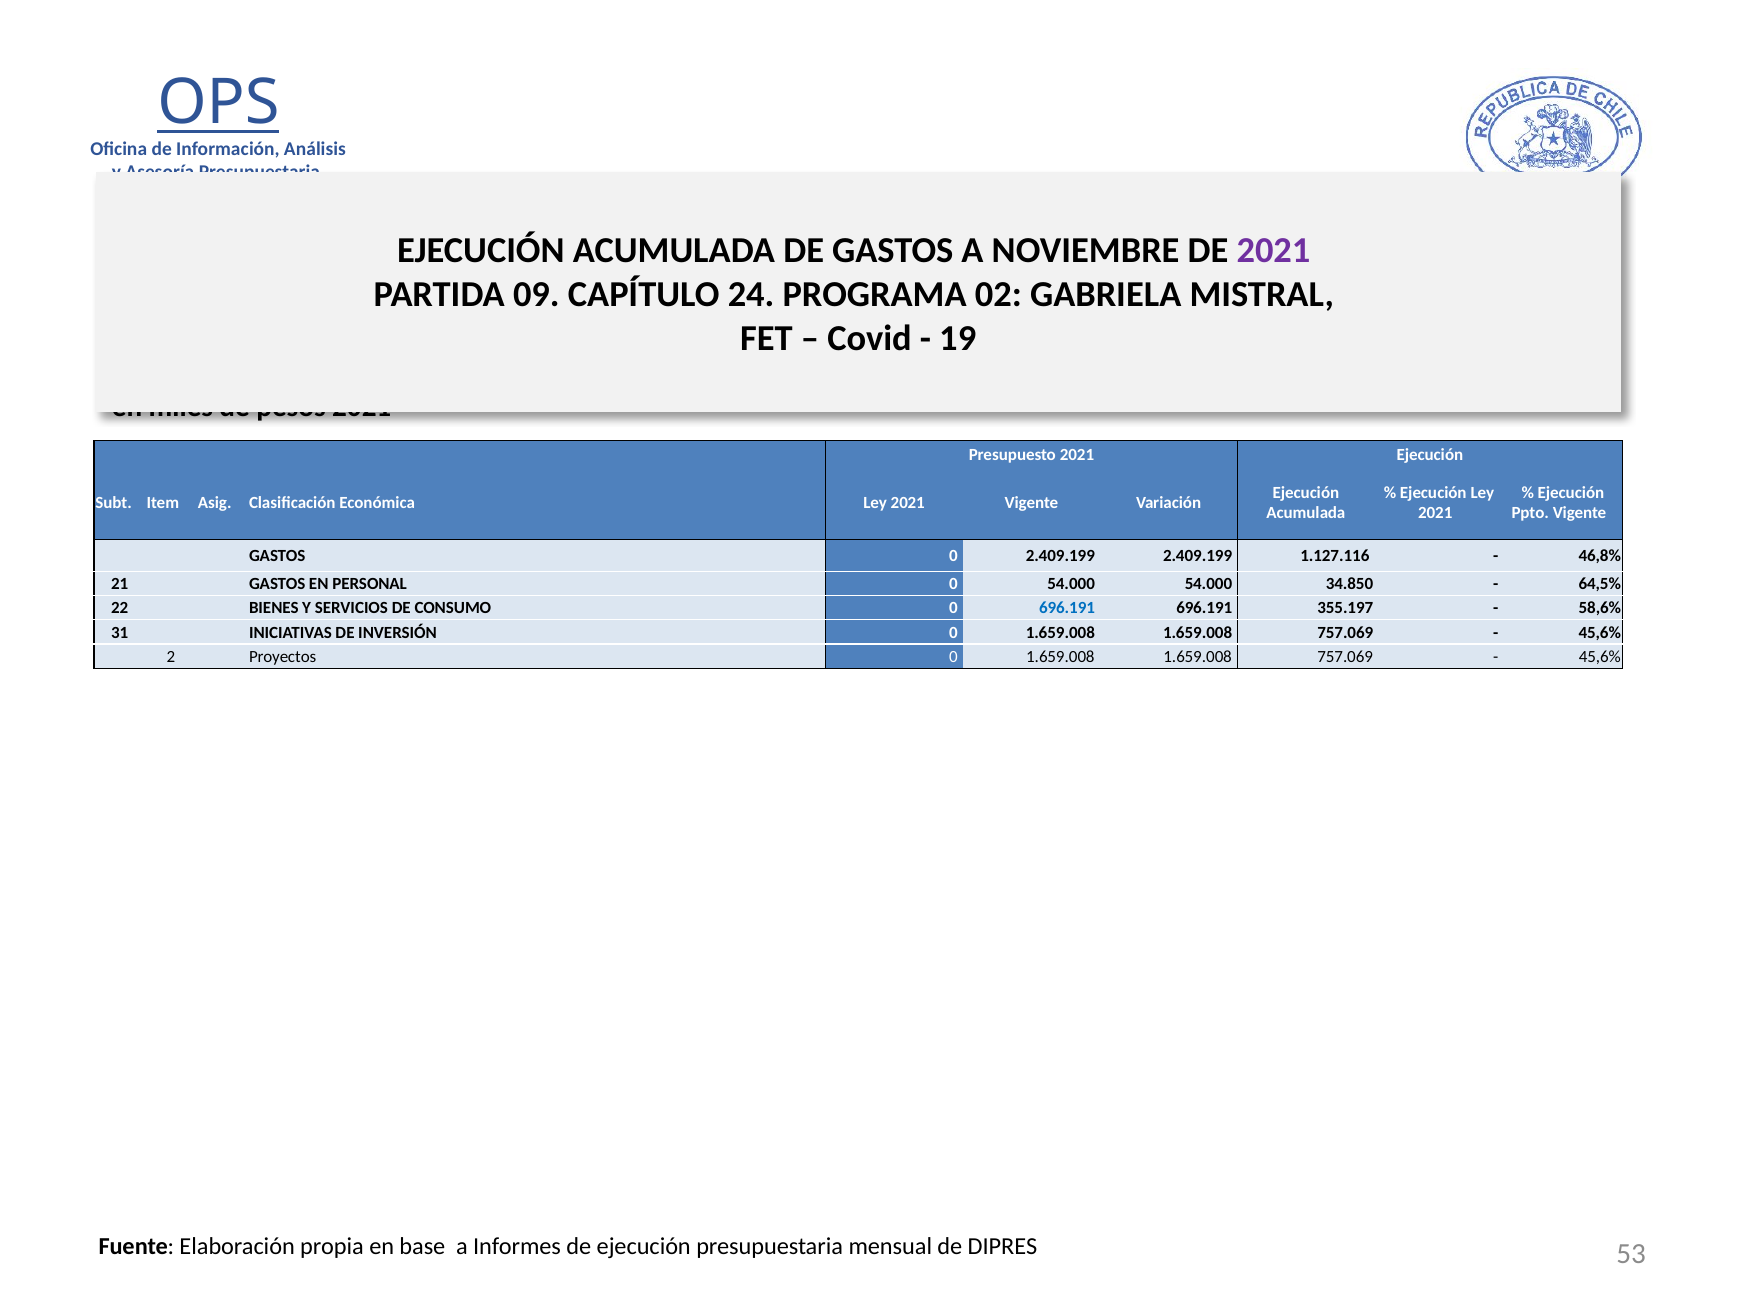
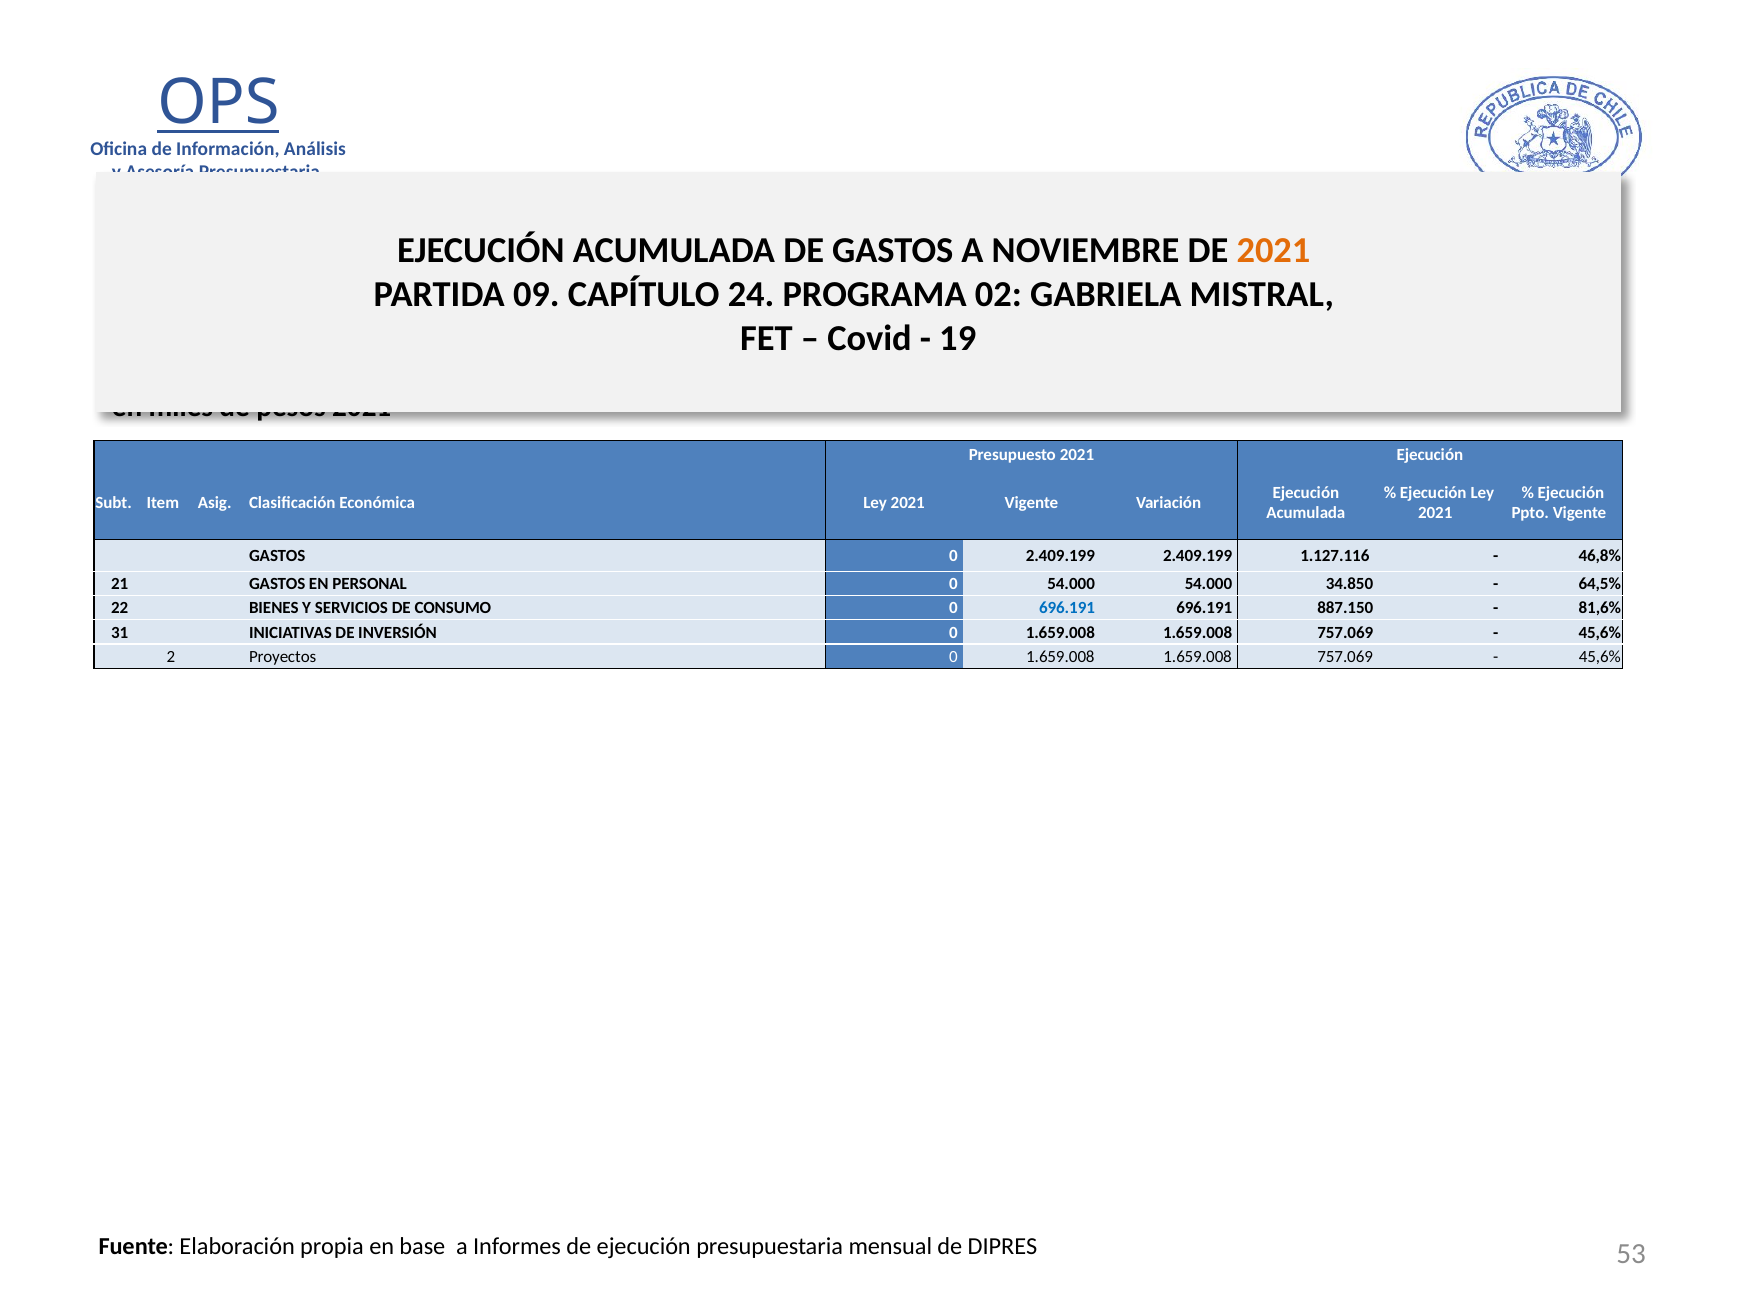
2021 at (1273, 251) colour: purple -> orange
355.197: 355.197 -> 887.150
58,6%: 58,6% -> 81,6%
